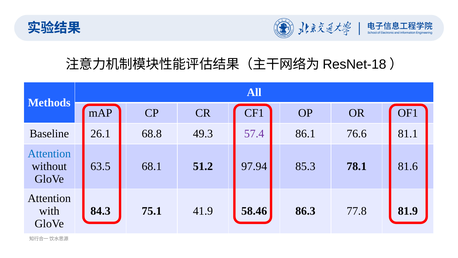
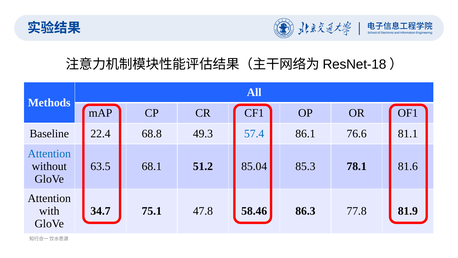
26.1: 26.1 -> 22.4
57.4 colour: purple -> blue
97.94: 97.94 -> 85.04
84.3: 84.3 -> 34.7
41.9: 41.9 -> 47.8
